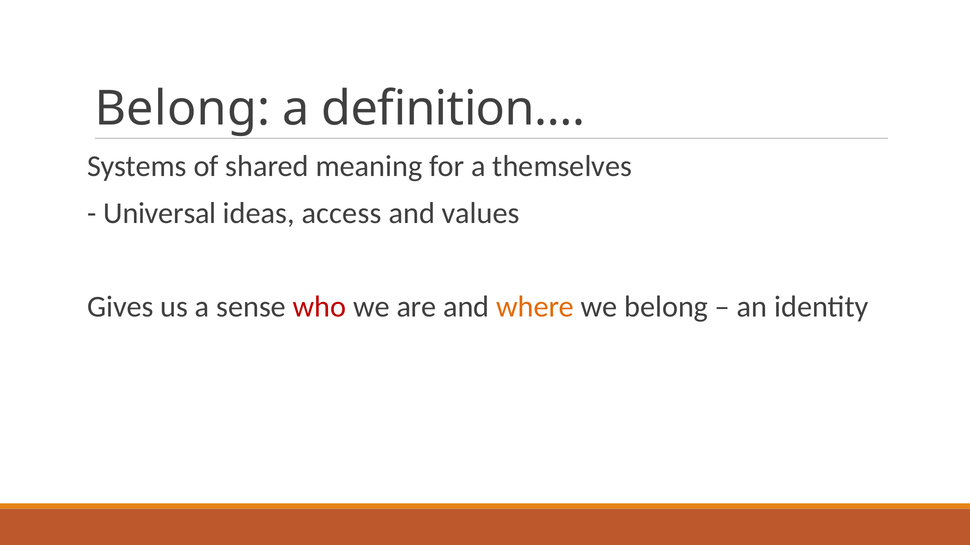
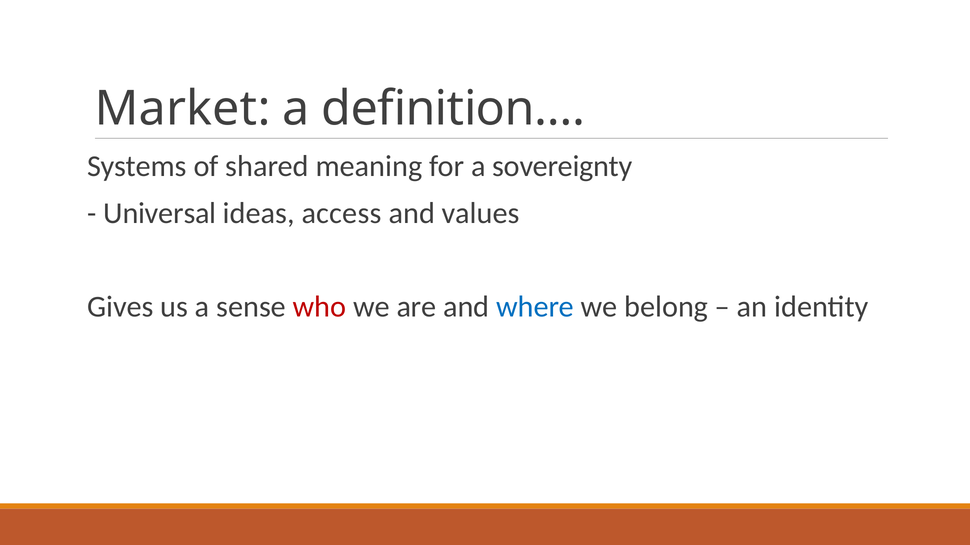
Belong at (183, 109): Belong -> Market
themselves: themselves -> sovereignty
where colour: orange -> blue
